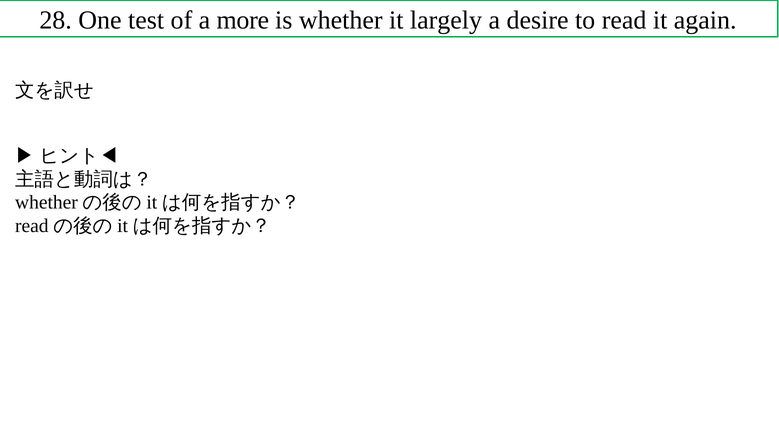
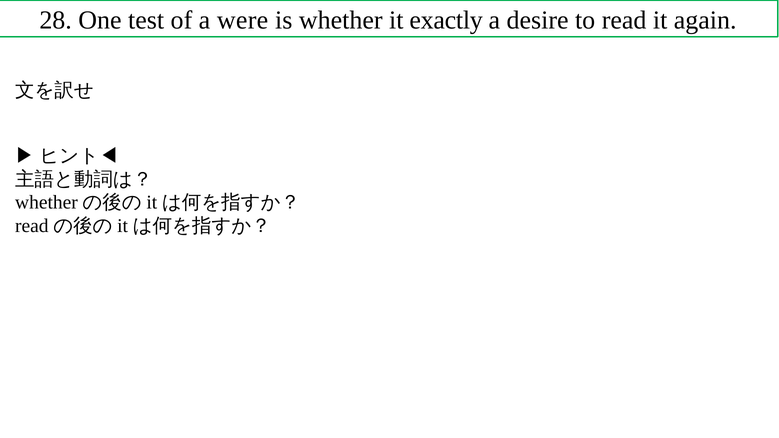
more: more -> were
largely: largely -> exactly
